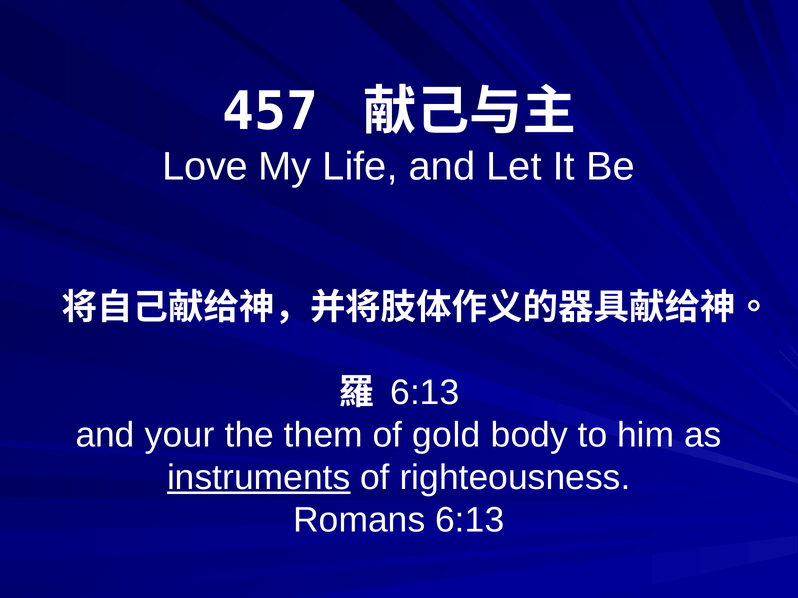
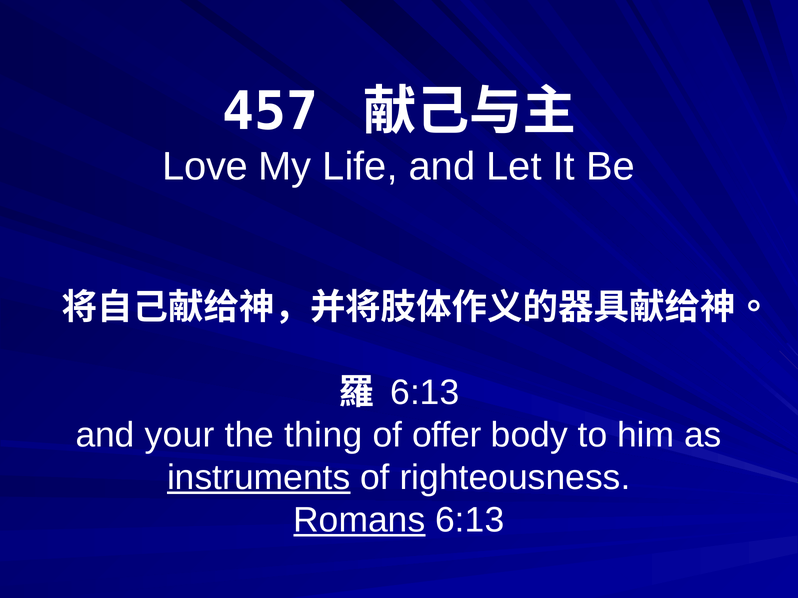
them: them -> thing
gold: gold -> offer
Romans underline: none -> present
